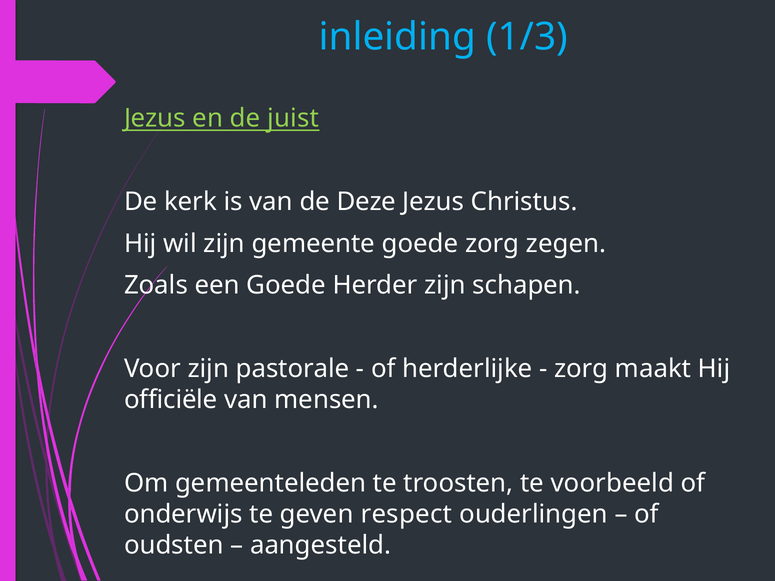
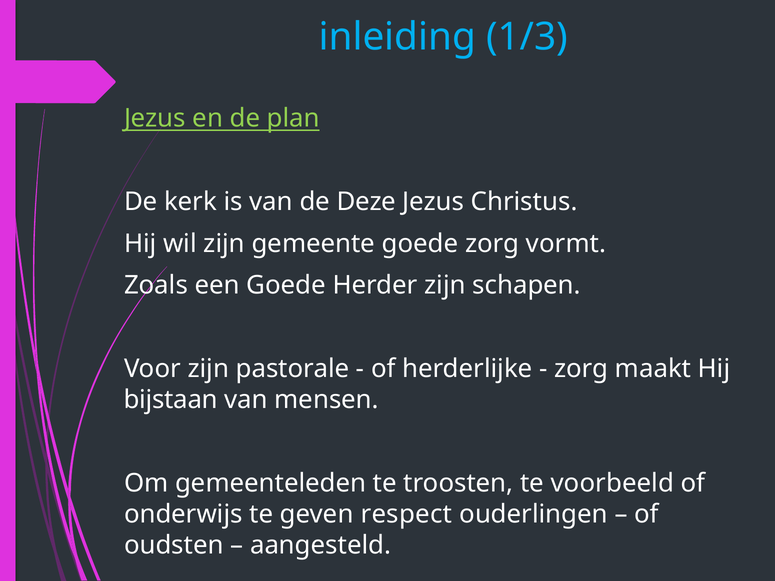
juist: juist -> plan
zegen: zegen -> vormt
officiële: officiële -> bijstaan
